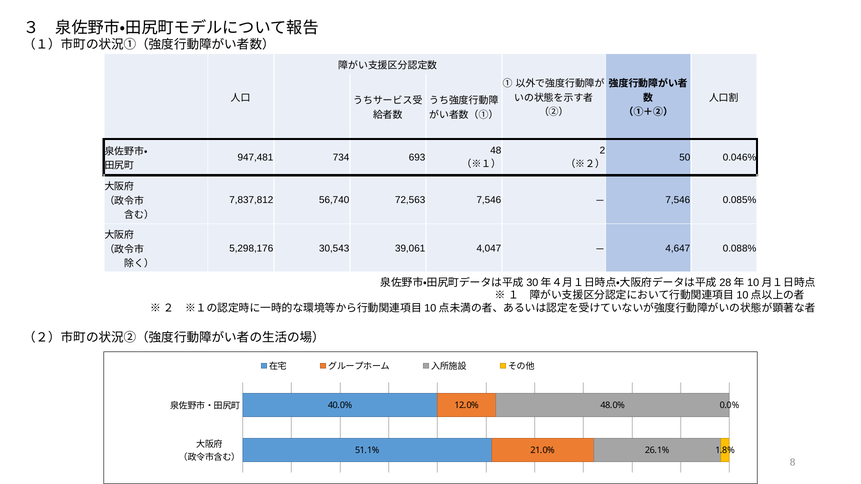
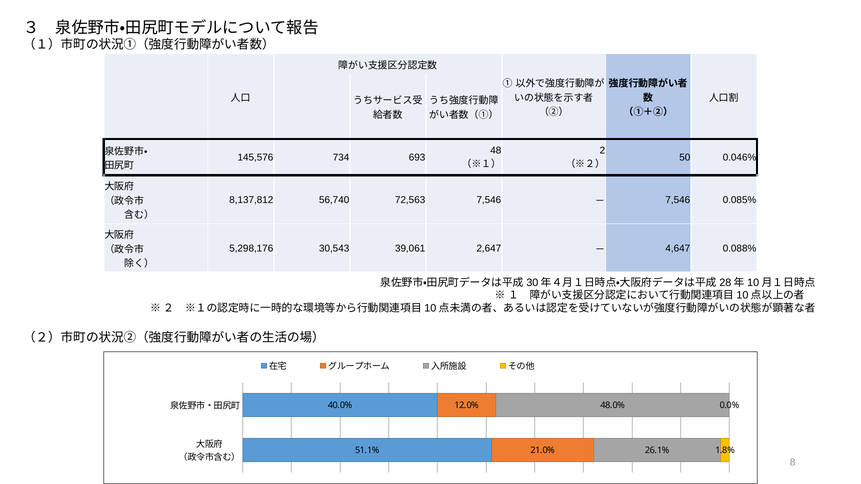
947,481: 947,481 -> 145,576
7,837,812: 7,837,812 -> 8,137,812
4,047: 4,047 -> 2,647
